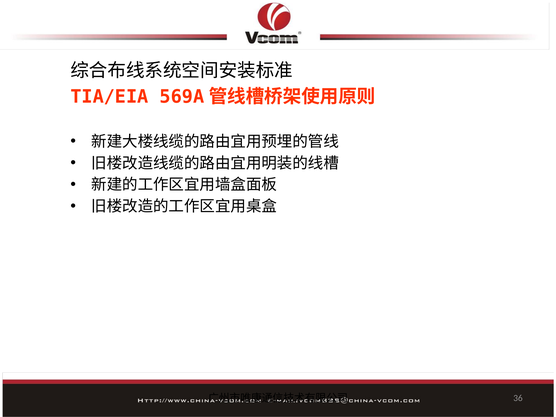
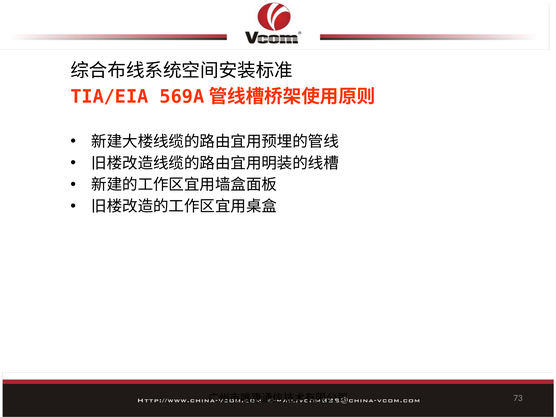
36: 36 -> 73
